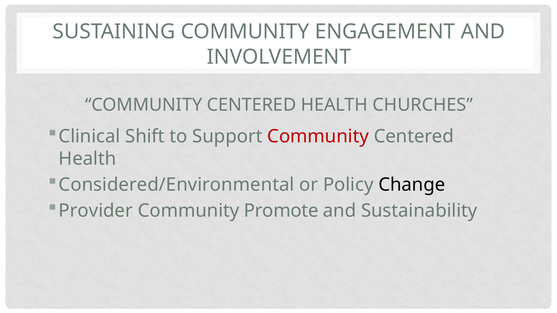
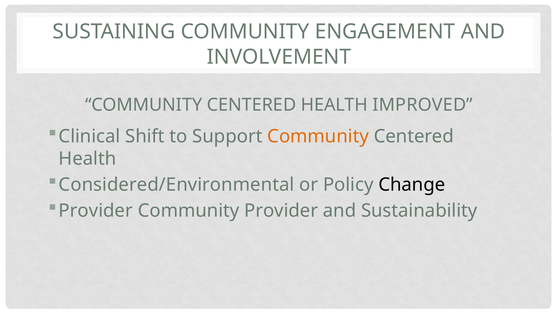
CHURCHES: CHURCHES -> IMPROVED
Community at (318, 137) colour: red -> orange
Community Promote: Promote -> Provider
